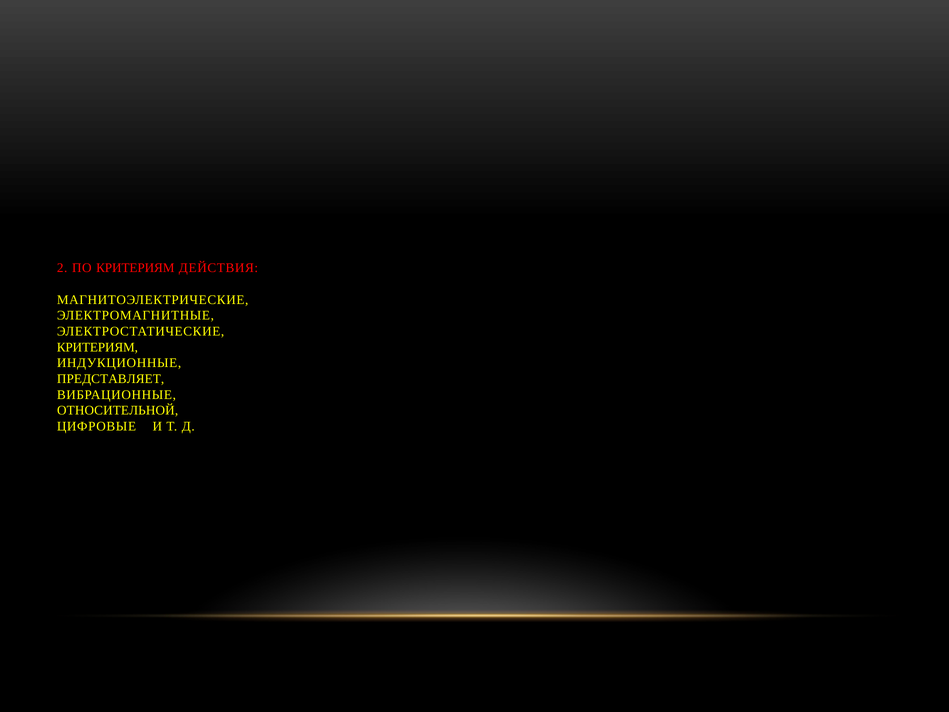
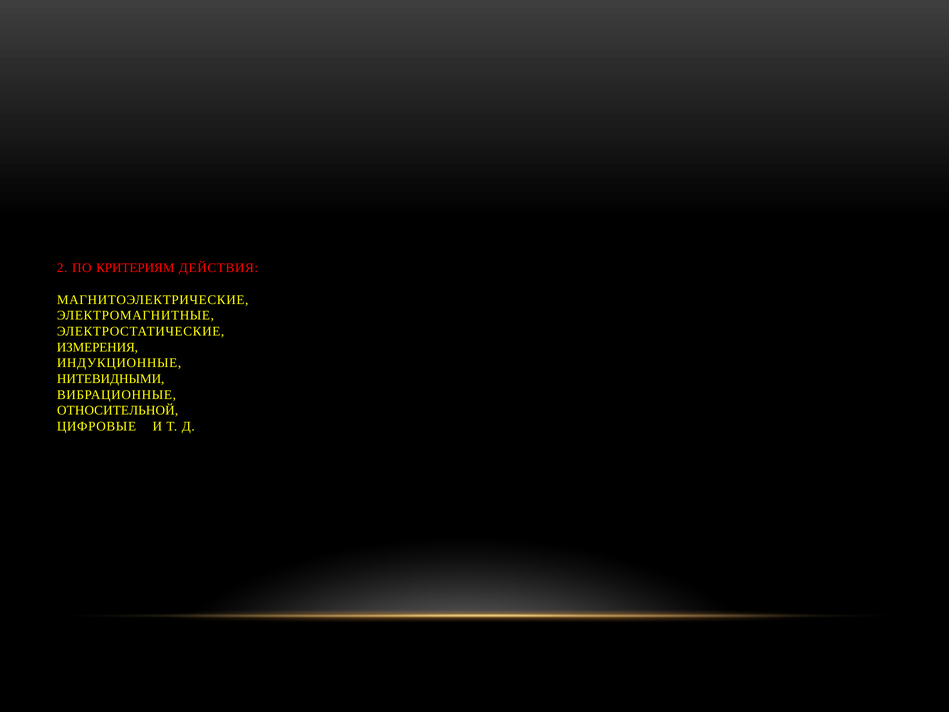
КРИТЕРИЯМ at (97, 347): КРИТЕРИЯМ -> ИЗМЕРЕНИЯ
ПРЕДСТАВЛЯЕТ: ПРЕДСТАВЛЯЕТ -> НИТЕВИДНЫМИ
